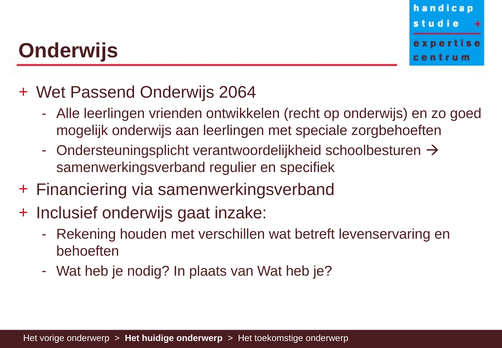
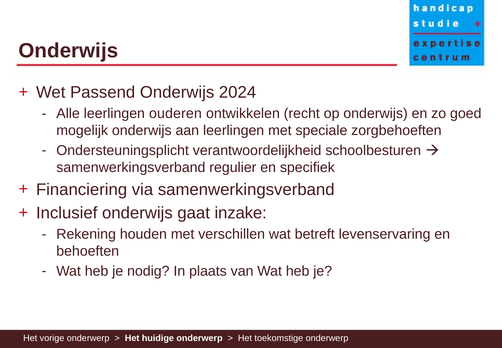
2064: 2064 -> 2024
vrienden: vrienden -> ouderen
